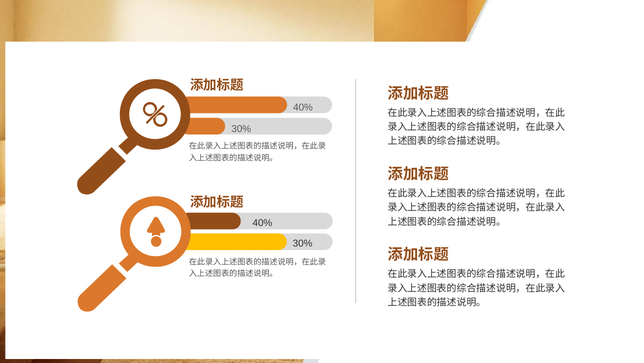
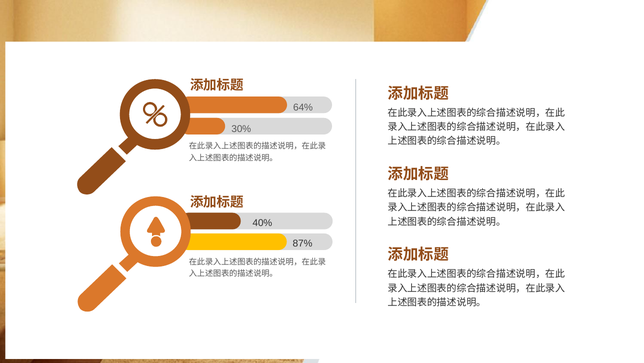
40% at (303, 107): 40% -> 64%
30% at (303, 243): 30% -> 87%
